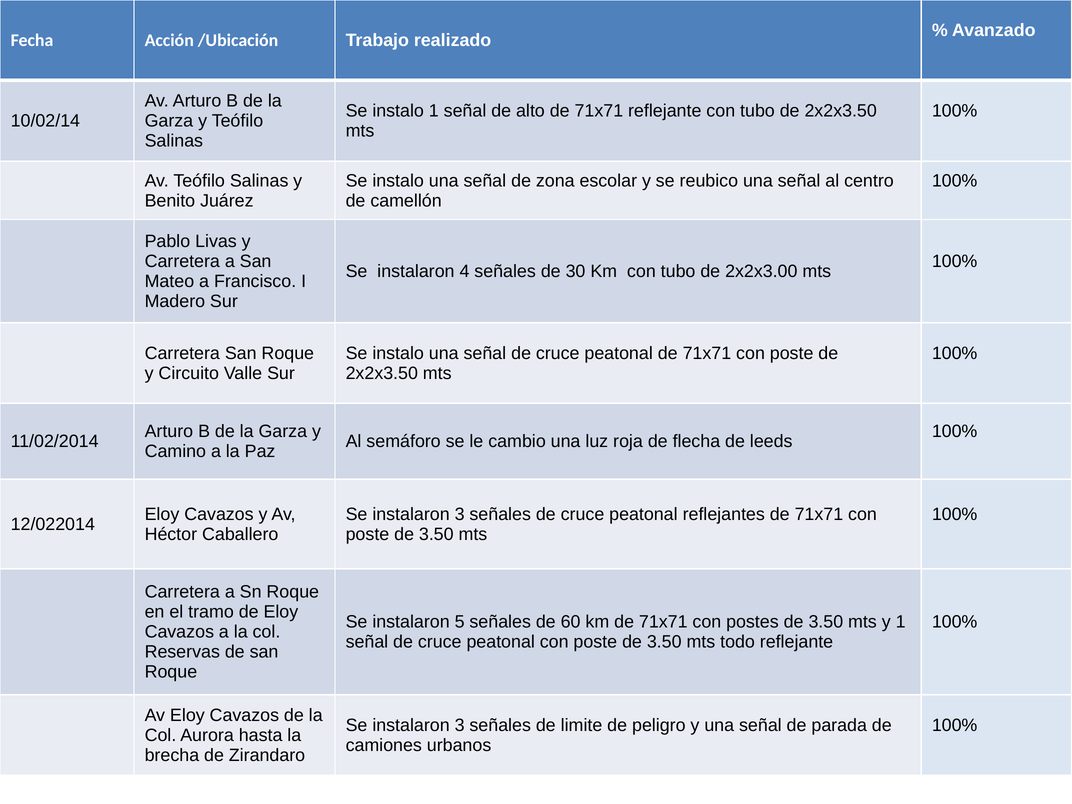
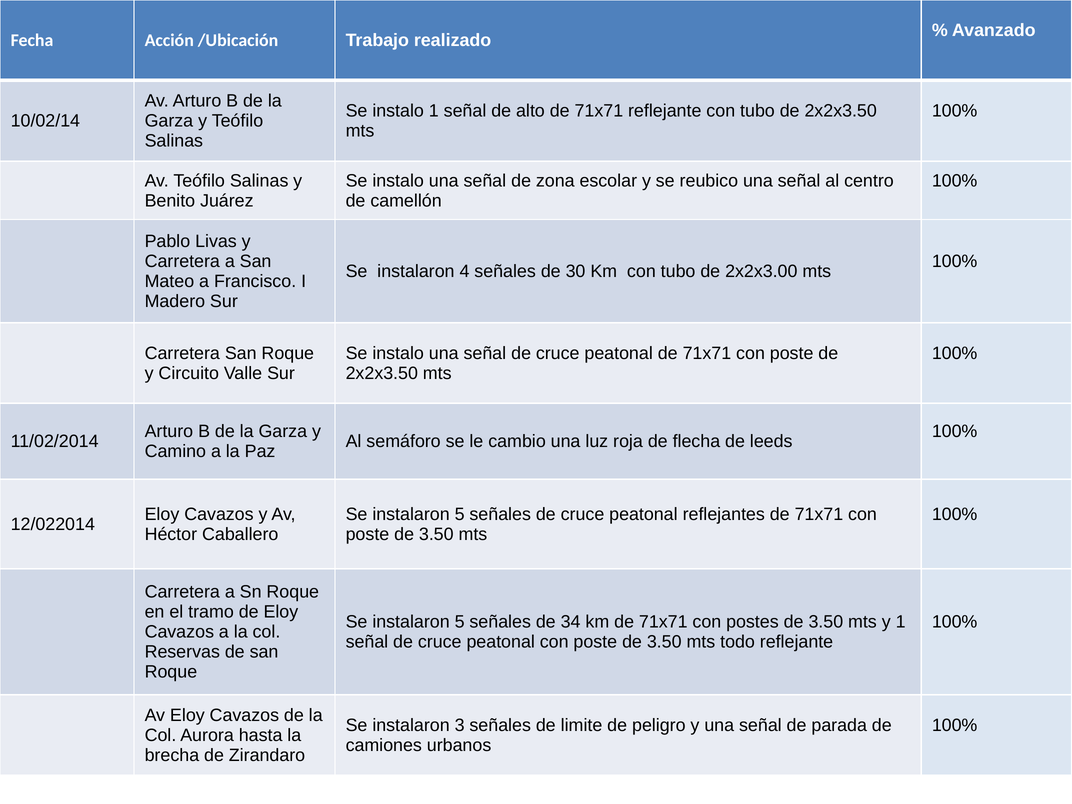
3 at (460, 514): 3 -> 5
60: 60 -> 34
